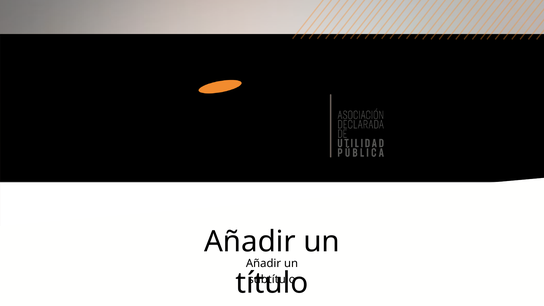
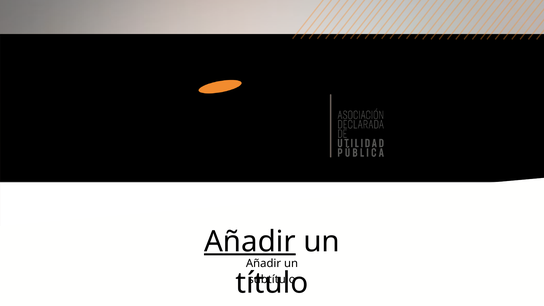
Añadir at (250, 242) underline: none -> present
